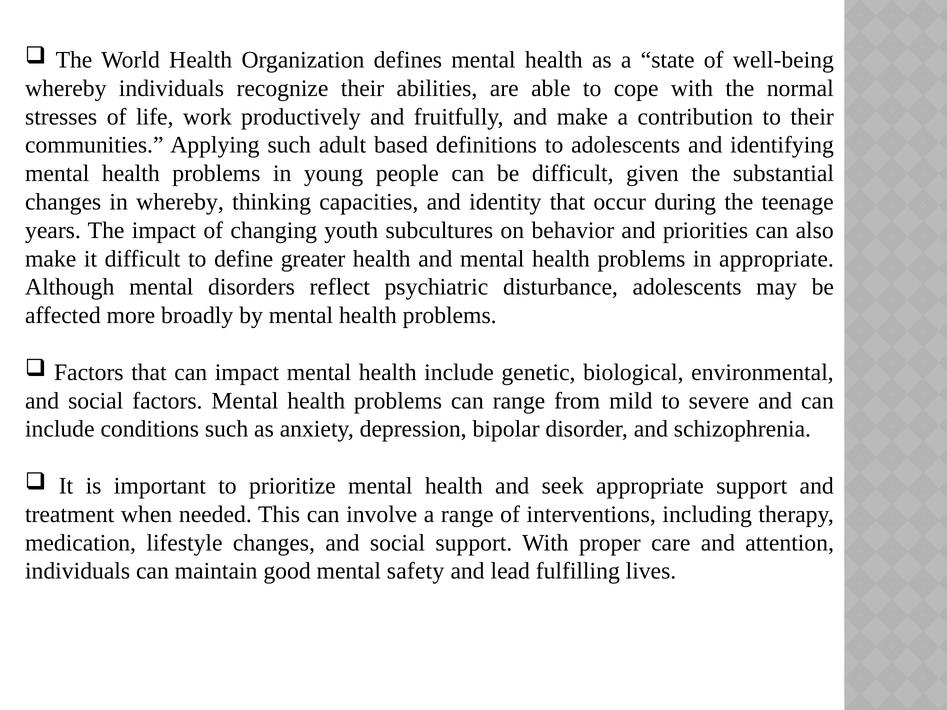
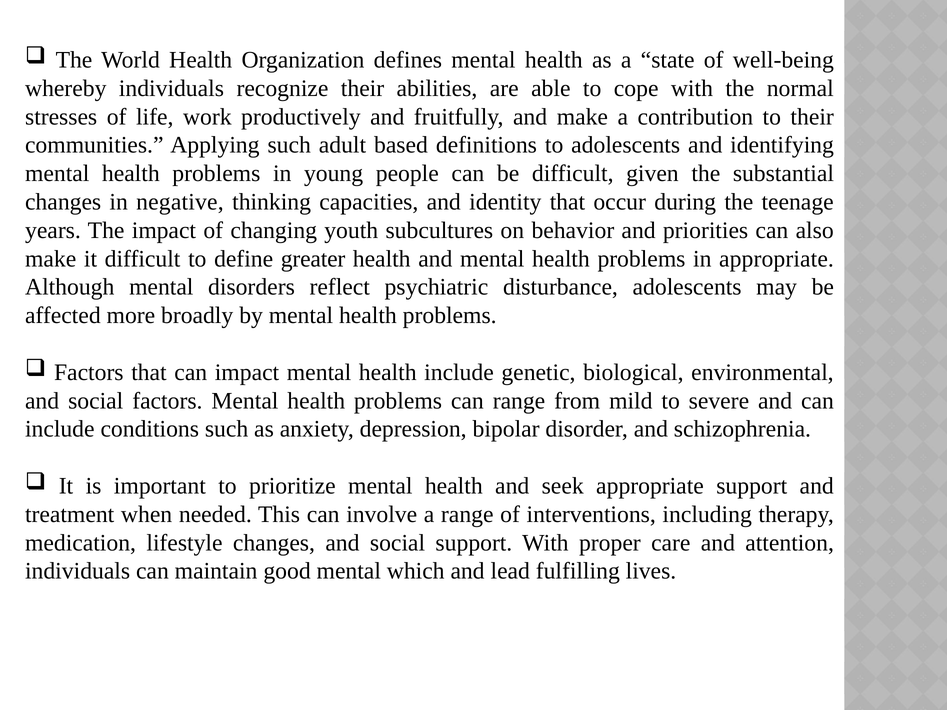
in whereby: whereby -> negative
safety: safety -> which
